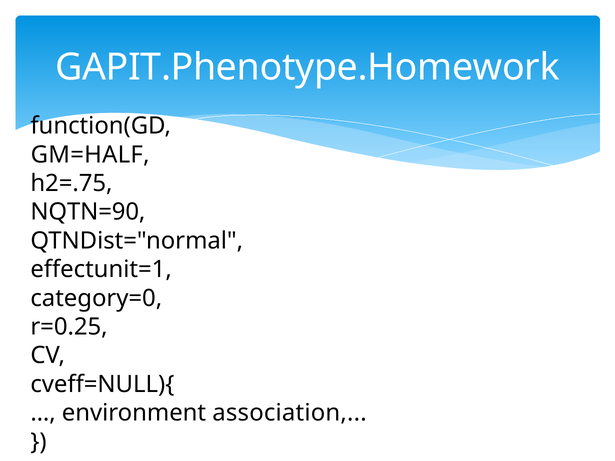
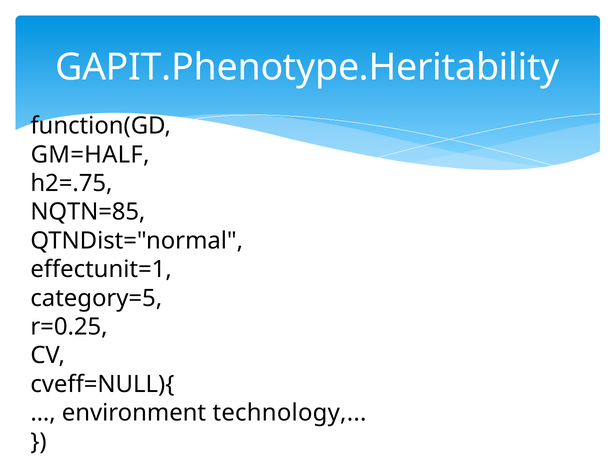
GAPIT.Phenotype.Homework: GAPIT.Phenotype.Homework -> GAPIT.Phenotype.Heritability
NQTN=90: NQTN=90 -> NQTN=85
category=0: category=0 -> category=5
association: association -> technology
